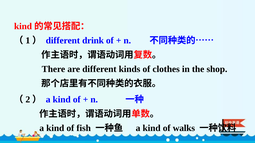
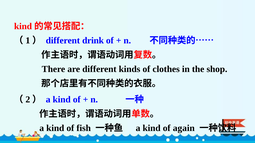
walks: walks -> again
